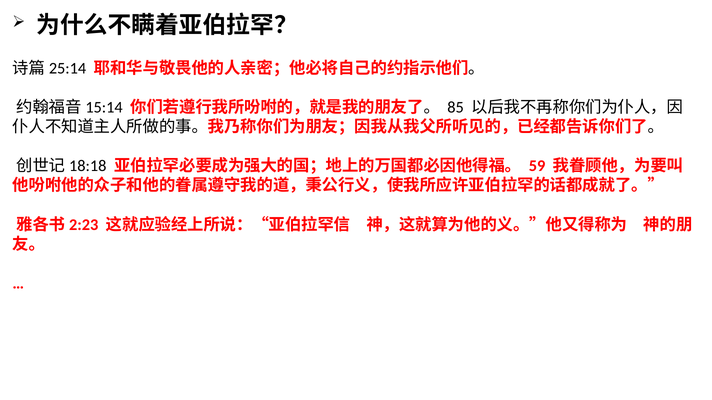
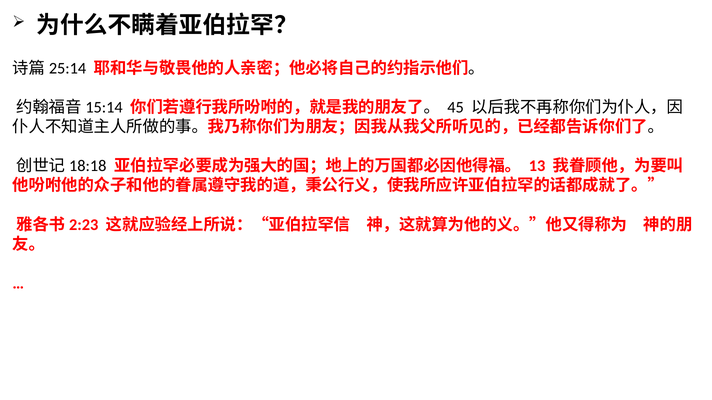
85: 85 -> 45
59: 59 -> 13
